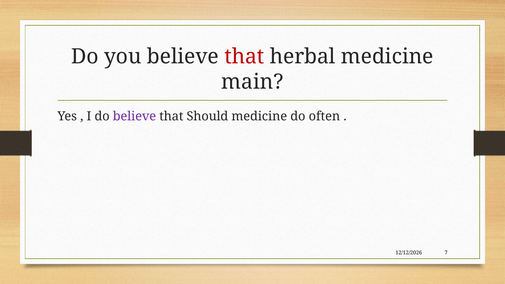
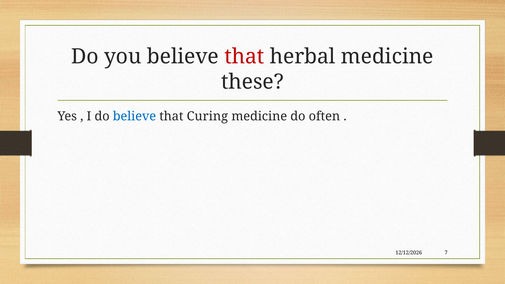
main: main -> these
believe at (134, 116) colour: purple -> blue
Should: Should -> Curing
